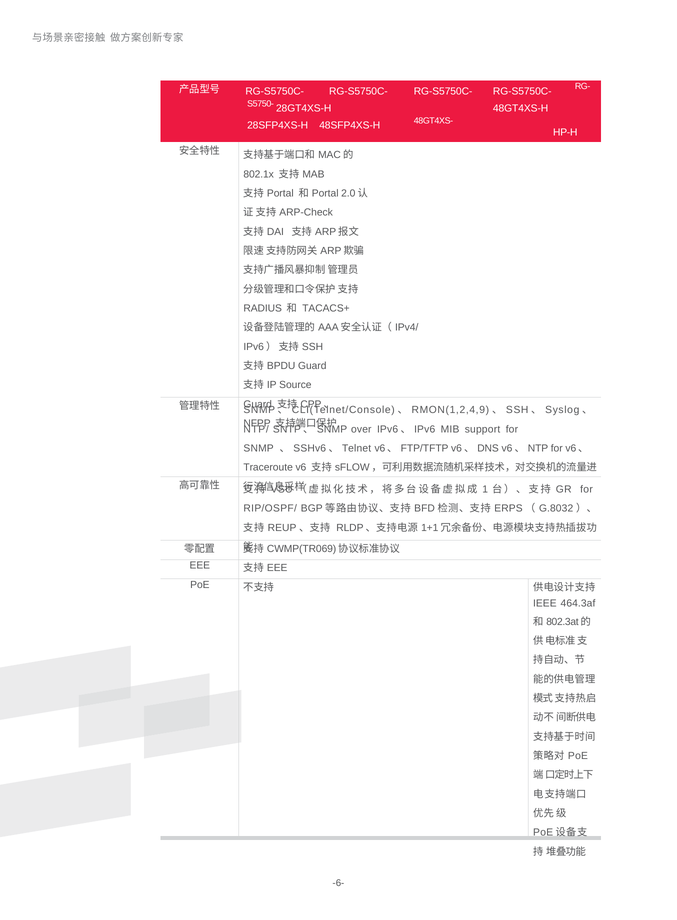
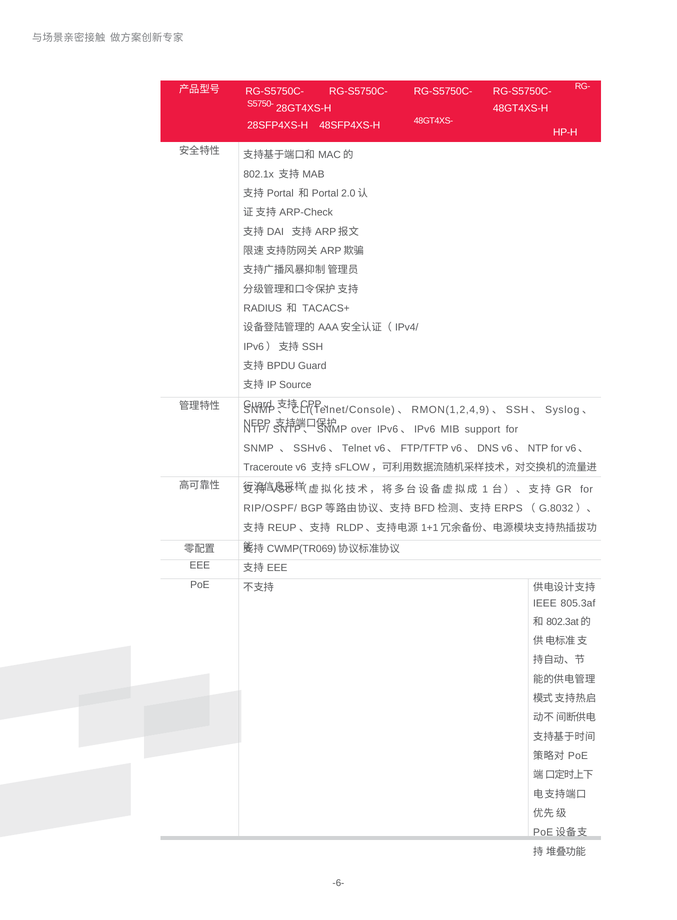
464.3af: 464.3af -> 805.3af
